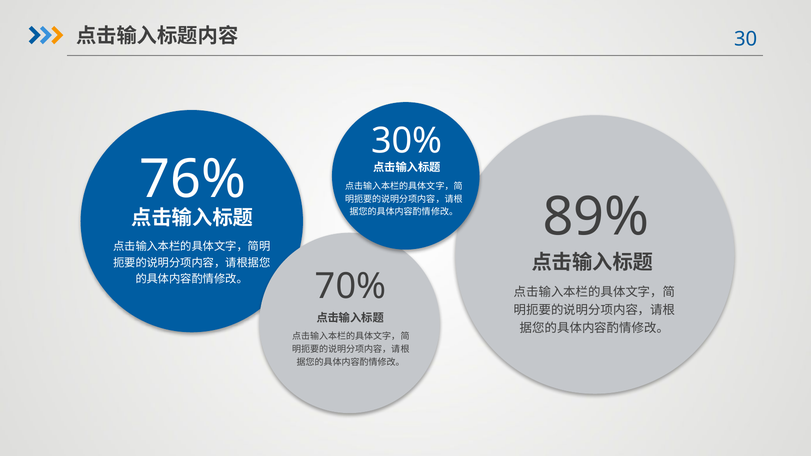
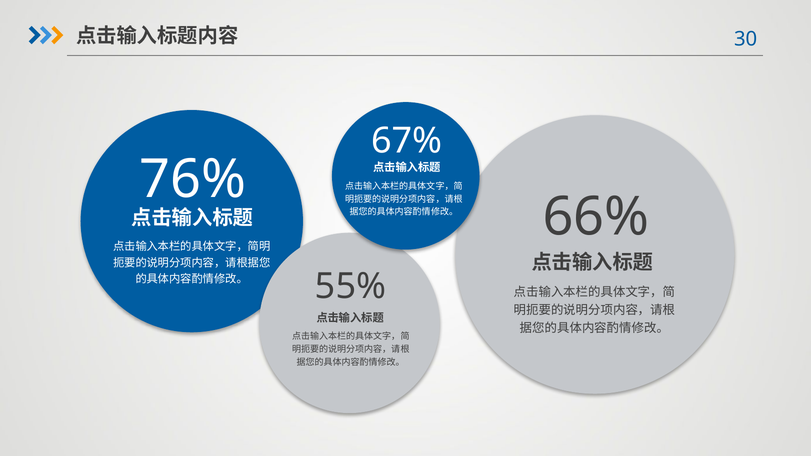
30%: 30% -> 67%
89%: 89% -> 66%
70%: 70% -> 55%
